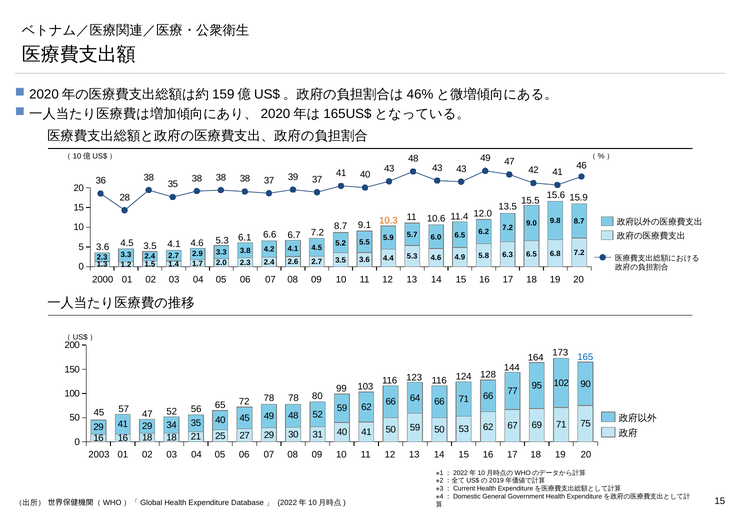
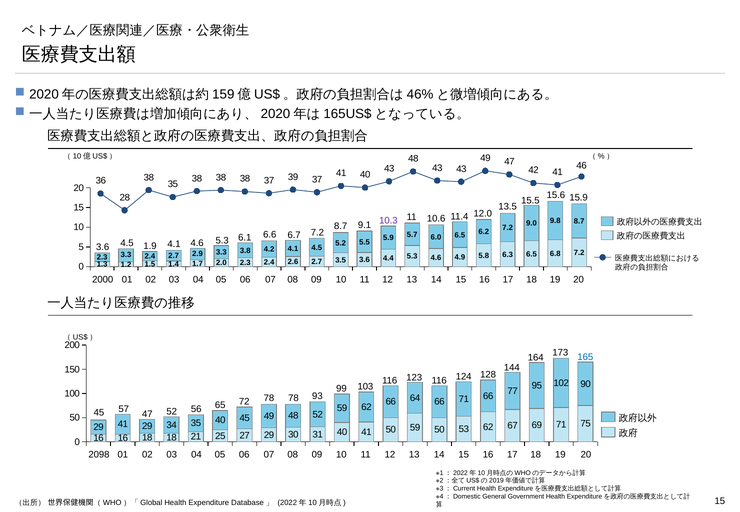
10.3 colour: orange -> purple
3.5 at (150, 246): 3.5 -> 1.9
80: 80 -> 93
2003: 2003 -> 2098
